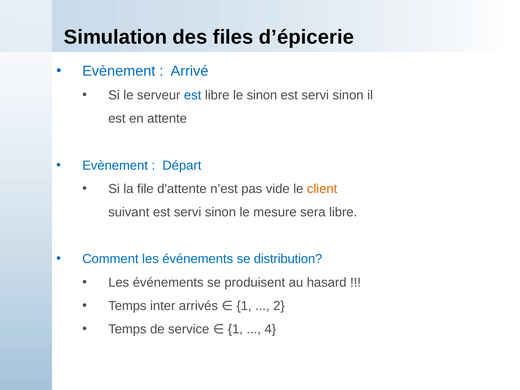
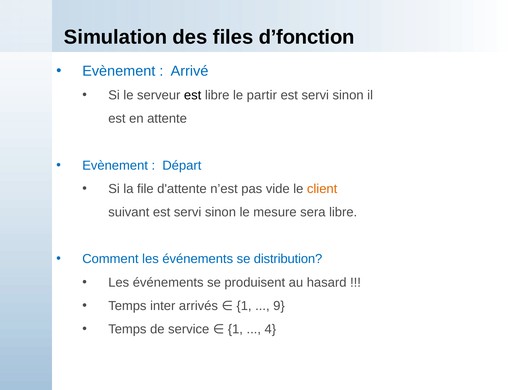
d’épicerie: d’épicerie -> d’fonction
est at (193, 95) colour: blue -> black
le sinon: sinon -> partir
2: 2 -> 9
